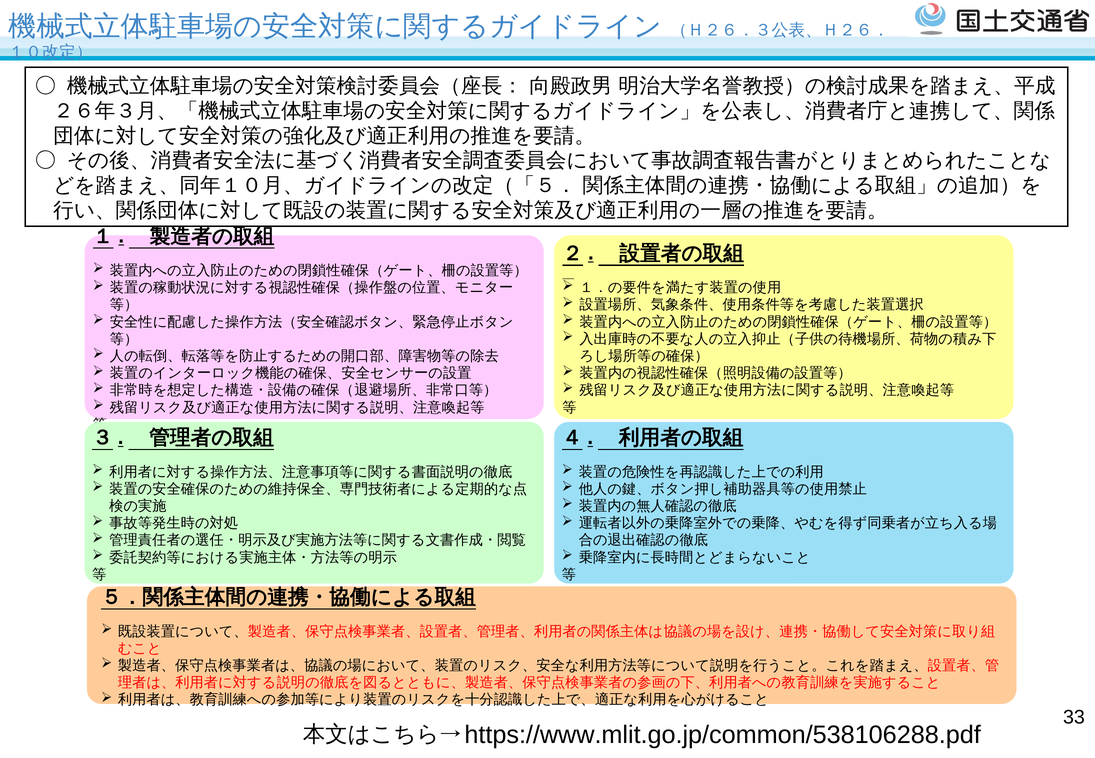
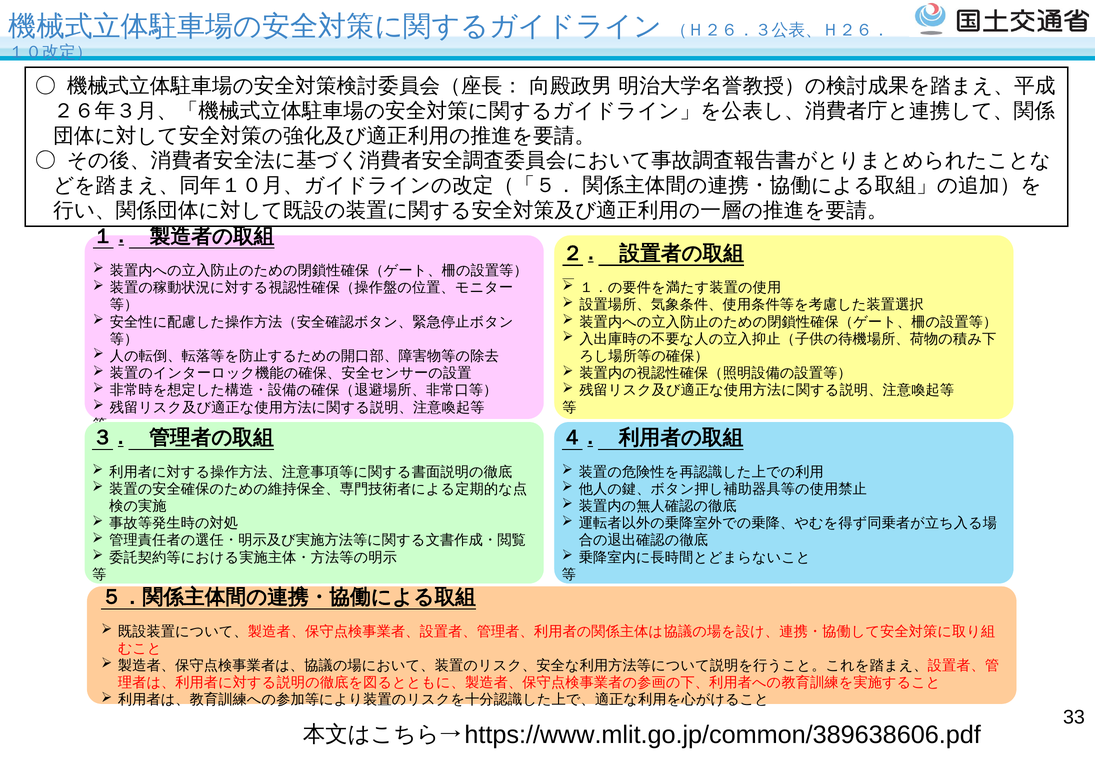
https://www.mlit.go.jp/common/538106288.pdf: https://www.mlit.go.jp/common/538106288.pdf -> https://www.mlit.go.jp/common/389638606.pdf
